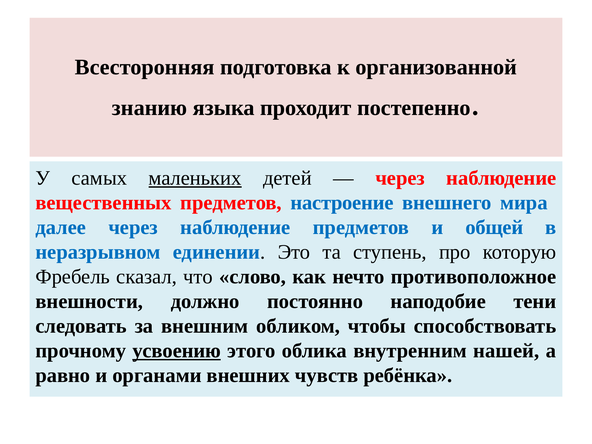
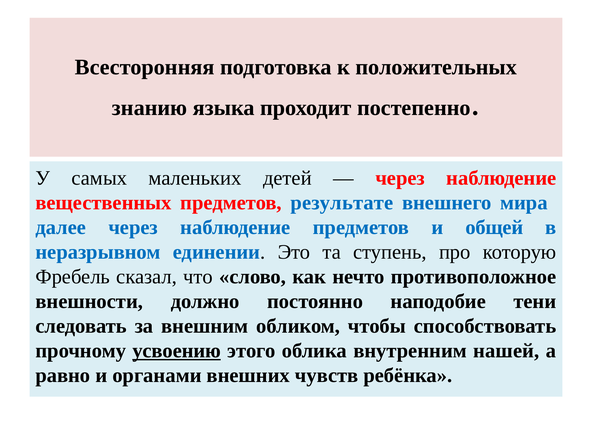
организованной: организованной -> положительных
маленьких underline: present -> none
настроение: настроение -> результате
